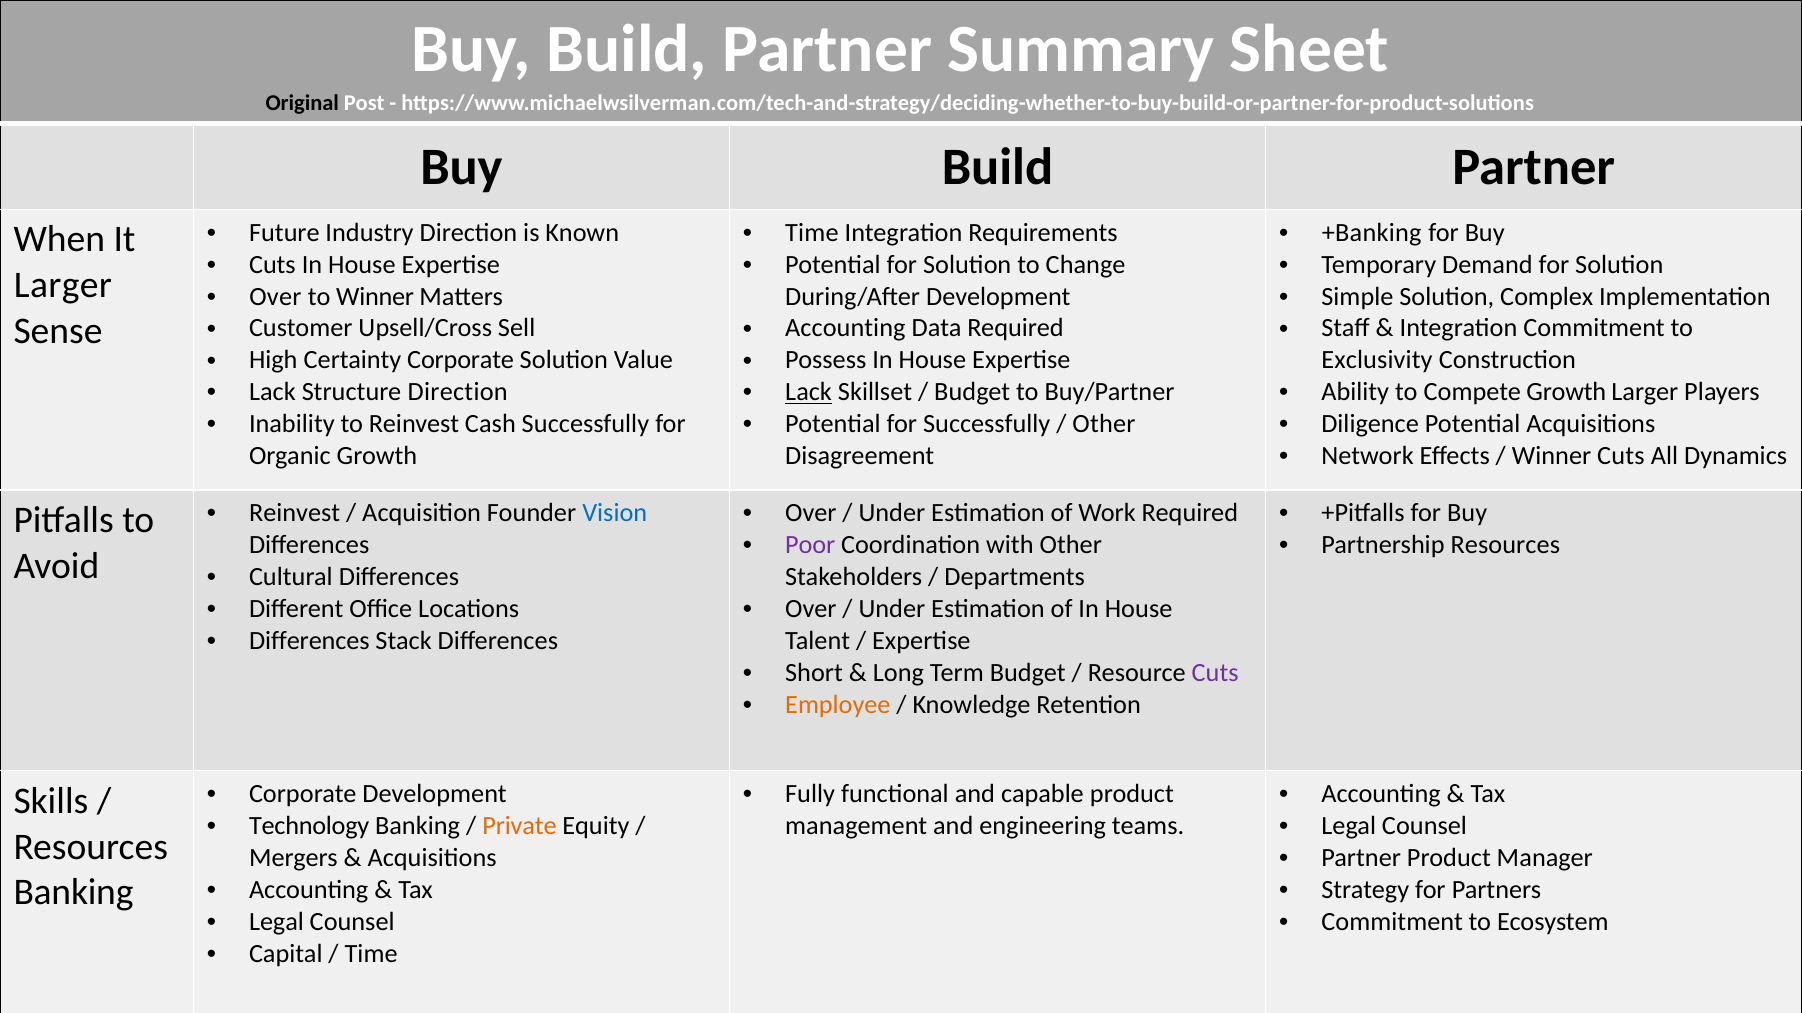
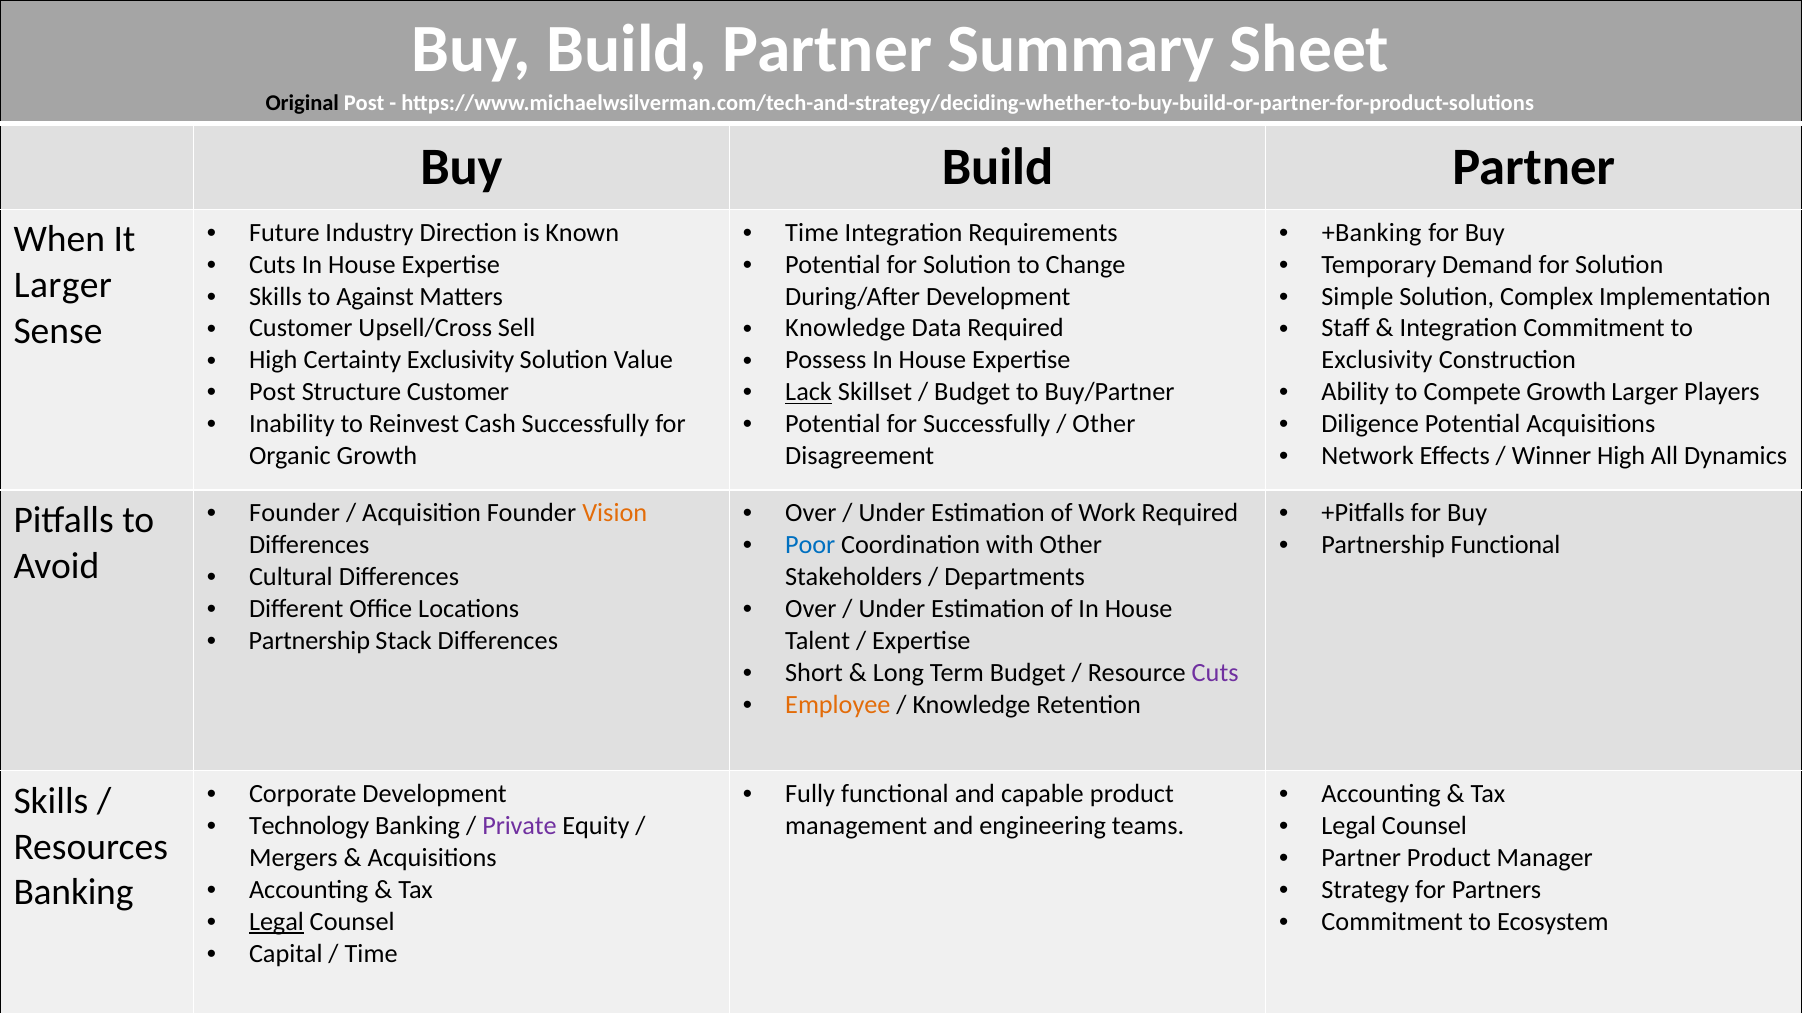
Over at (275, 297): Over -> Skills
to Winner: Winner -> Against
Accounting at (845, 329): Accounting -> Knowledge
Certainty Corporate: Corporate -> Exclusivity
Lack at (272, 392): Lack -> Post
Structure Direction: Direction -> Customer
Winner Cuts: Cuts -> High
Reinvest at (295, 513): Reinvest -> Founder
Vision colour: blue -> orange
Poor colour: purple -> blue
Partnership Resources: Resources -> Functional
Differences at (309, 641): Differences -> Partnership
Private colour: orange -> purple
Legal at (276, 922) underline: none -> present
